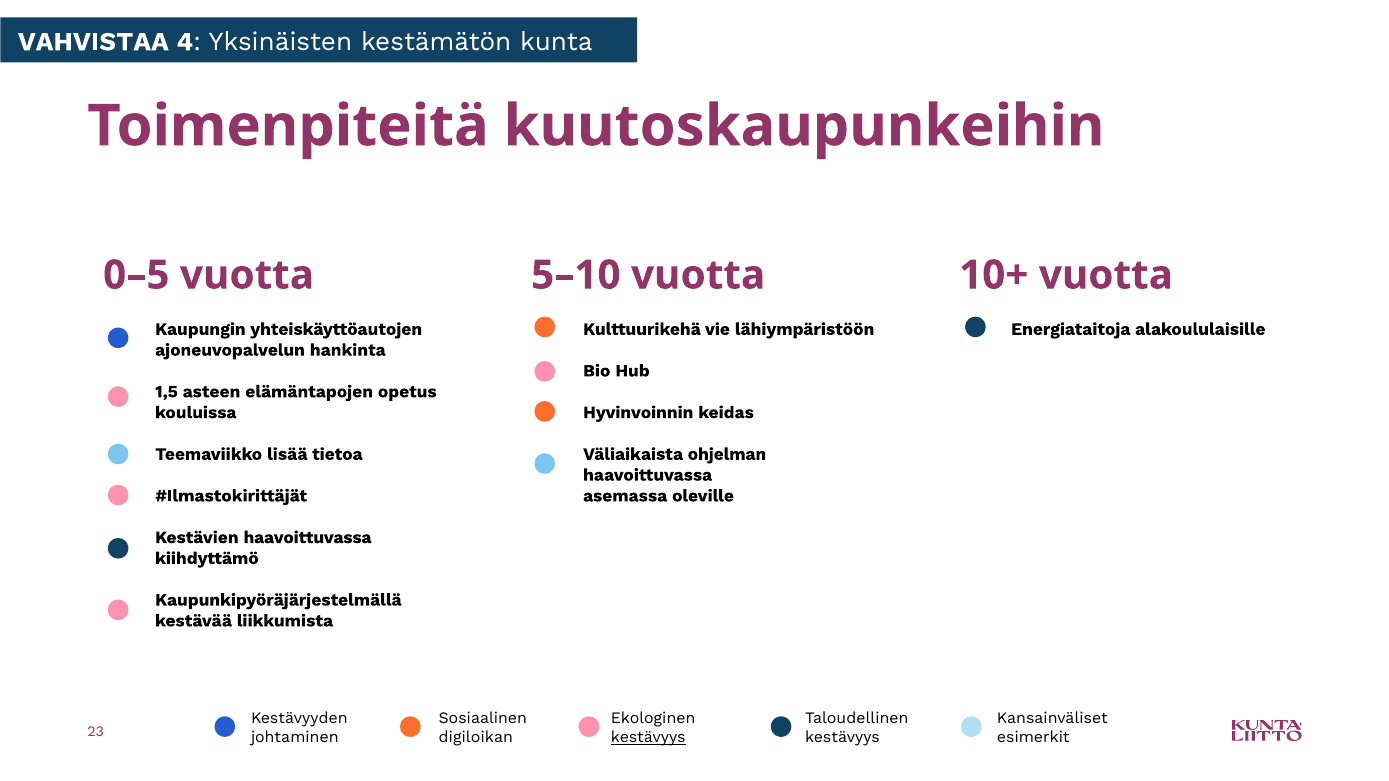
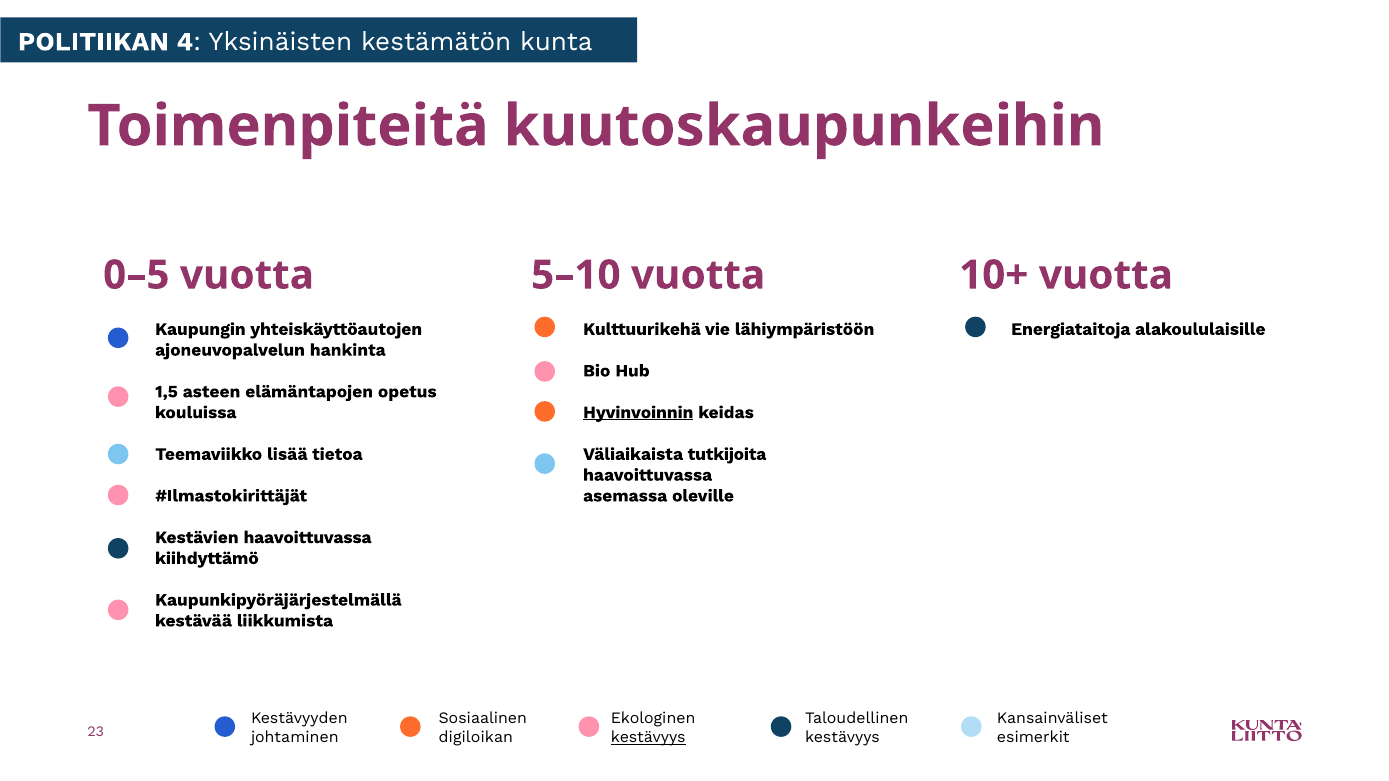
VAHVISTAA: VAHVISTAA -> POLITIIKAN
Hyvinvoinnin underline: none -> present
ohjelman: ohjelman -> tutkijoita
